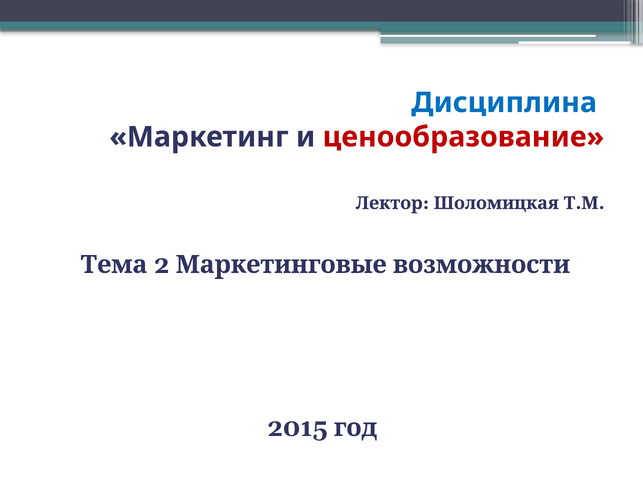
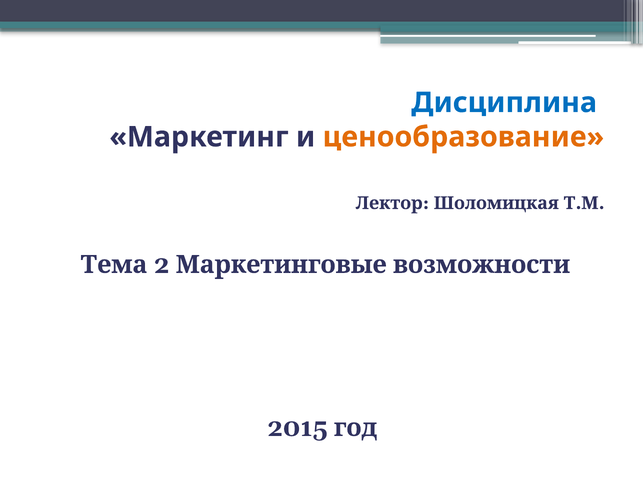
ценообразование colour: red -> orange
